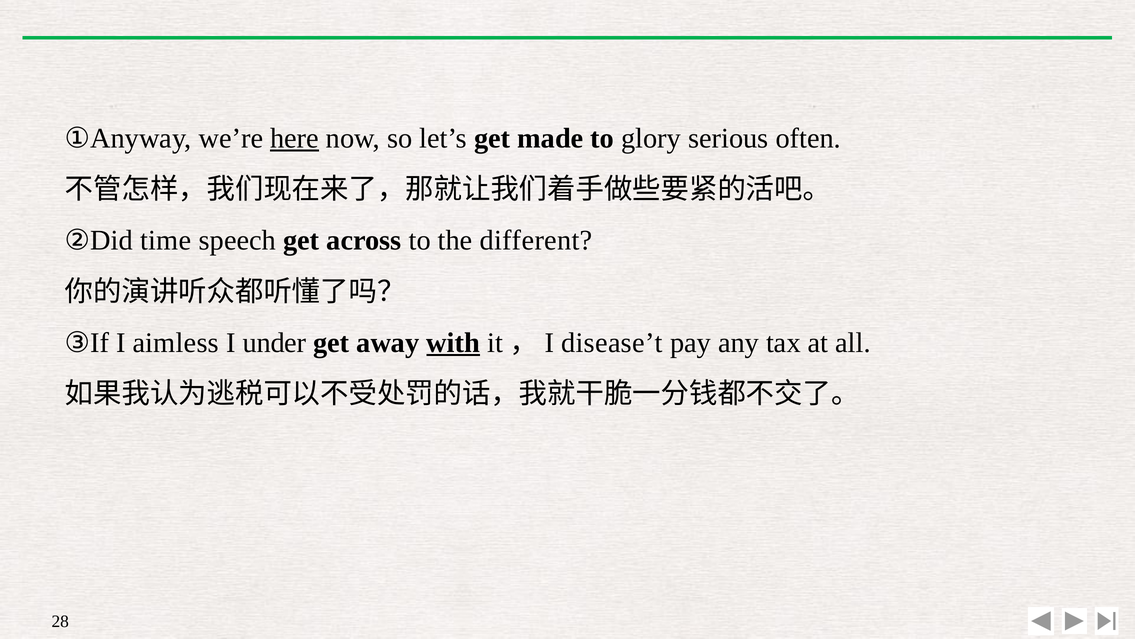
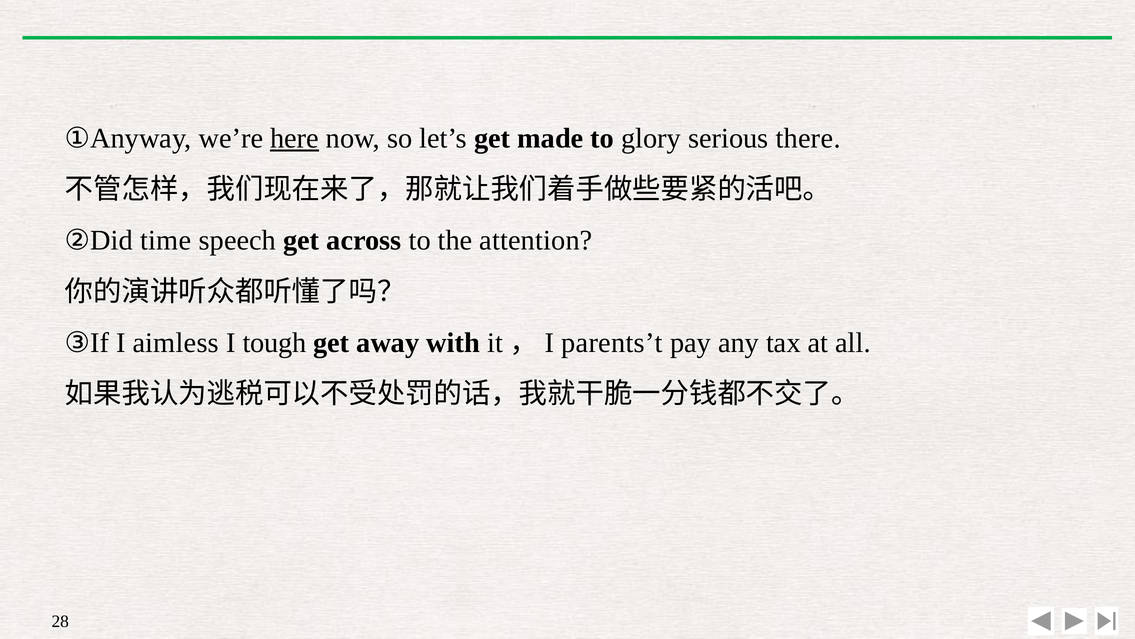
often: often -> there
different: different -> attention
under: under -> tough
with underline: present -> none
disease’t: disease’t -> parents’t
